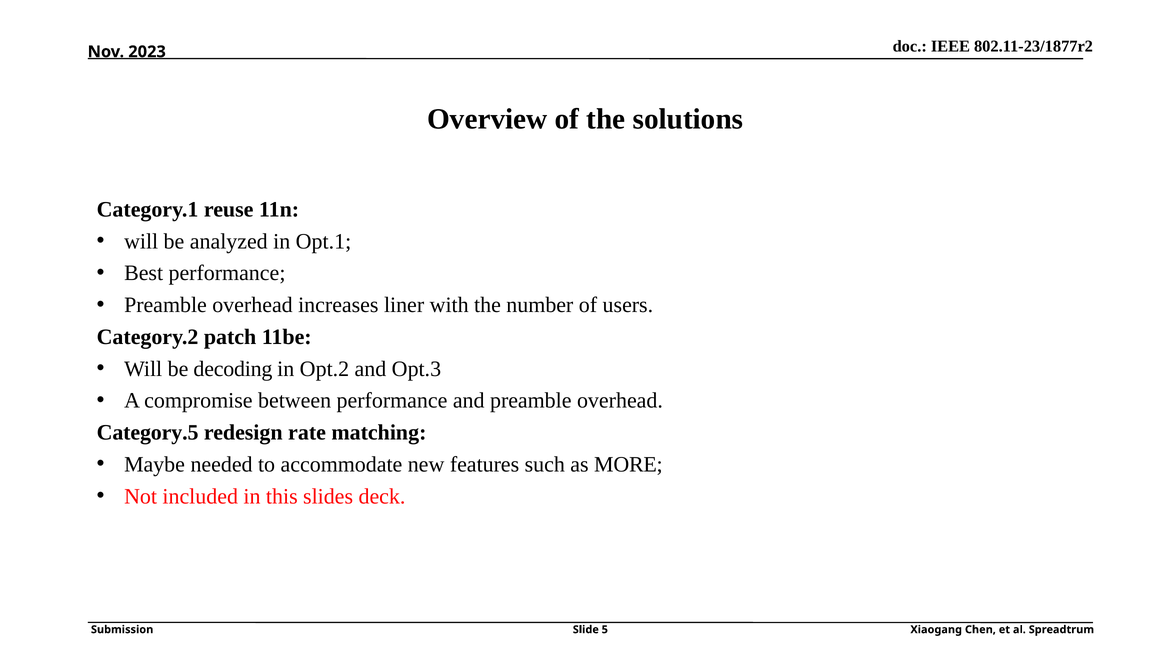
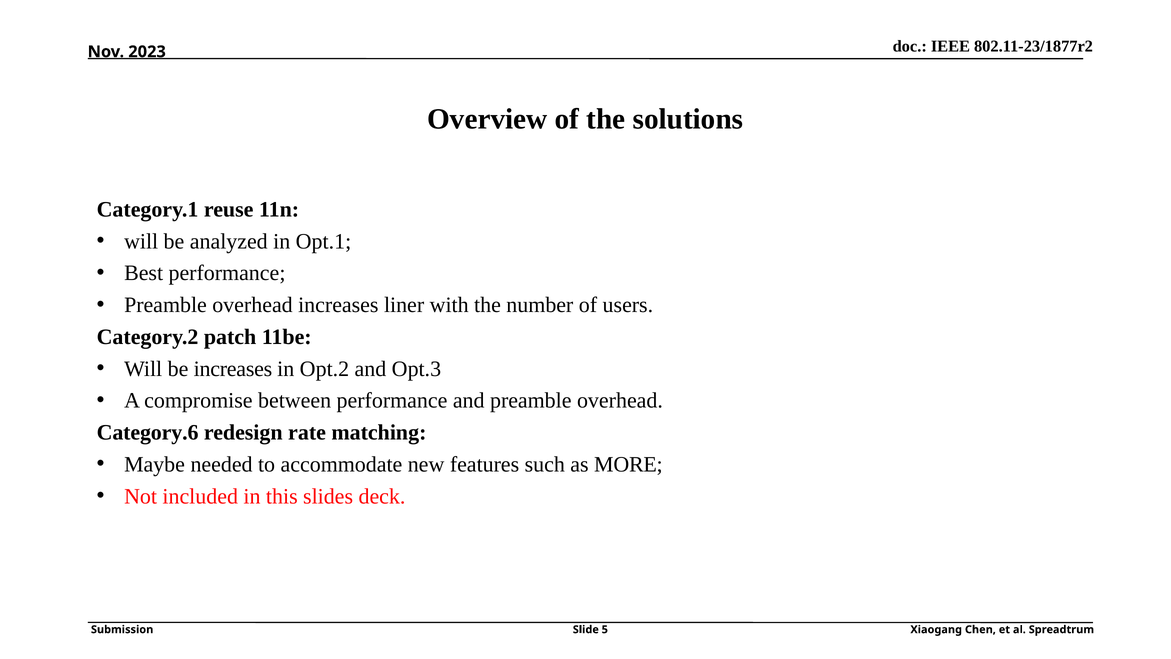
be decoding: decoding -> increases
Category.5: Category.5 -> Category.6
